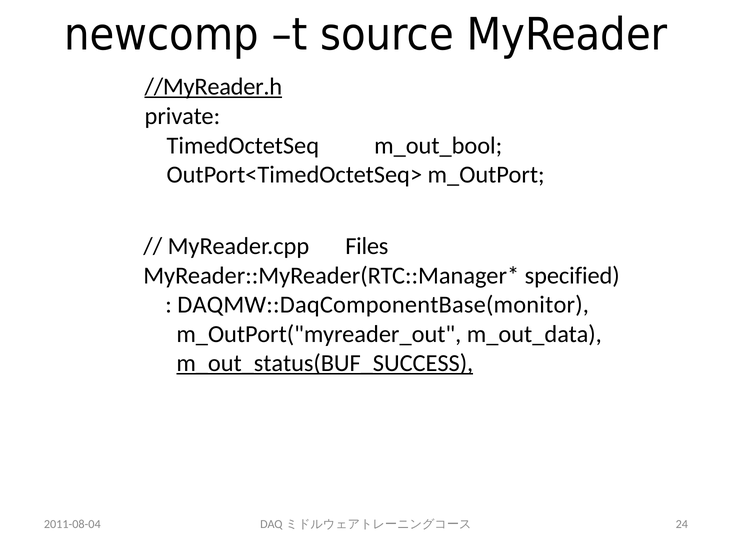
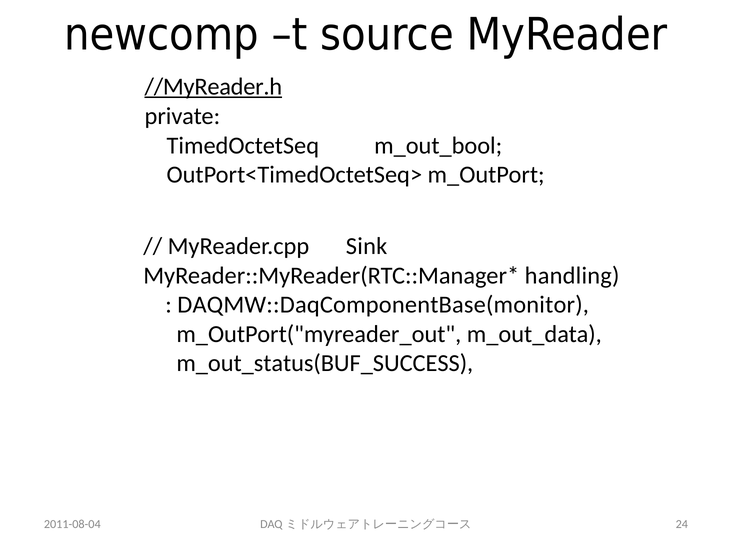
Files: Files -> Sink
specified: specified -> handling
m_out_status(BUF_SUCCESS underline: present -> none
